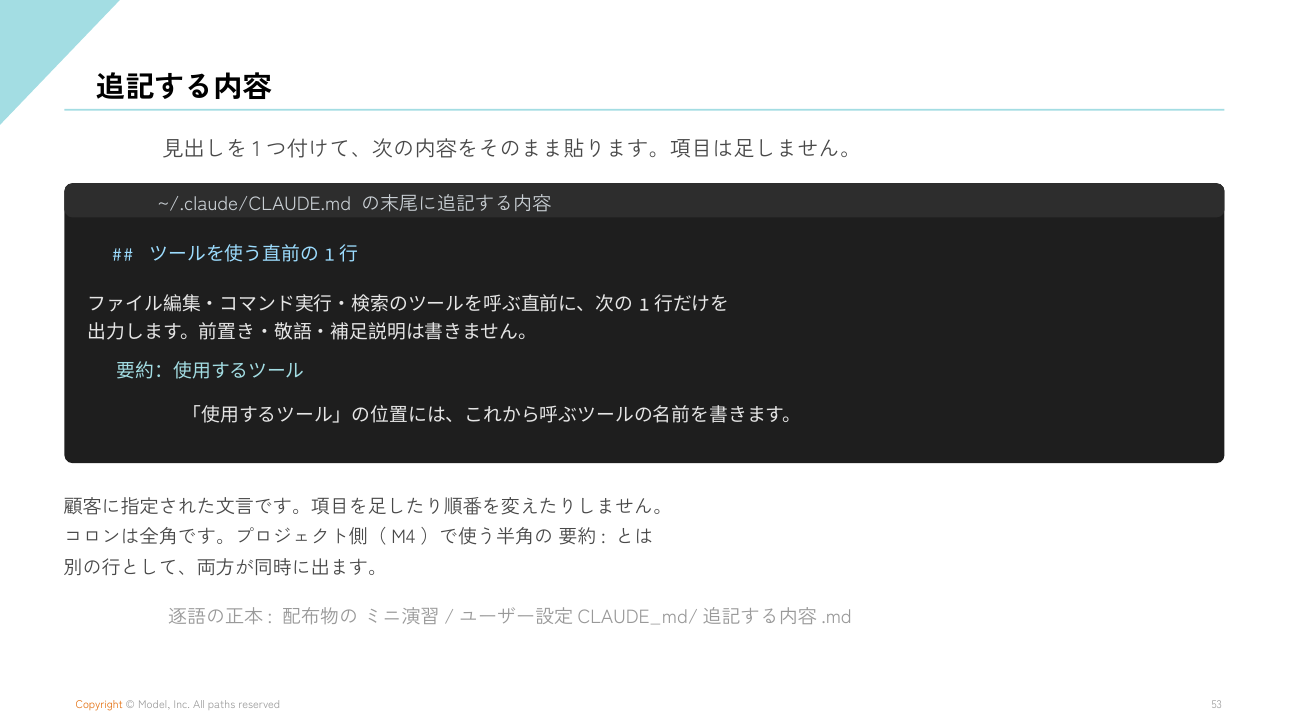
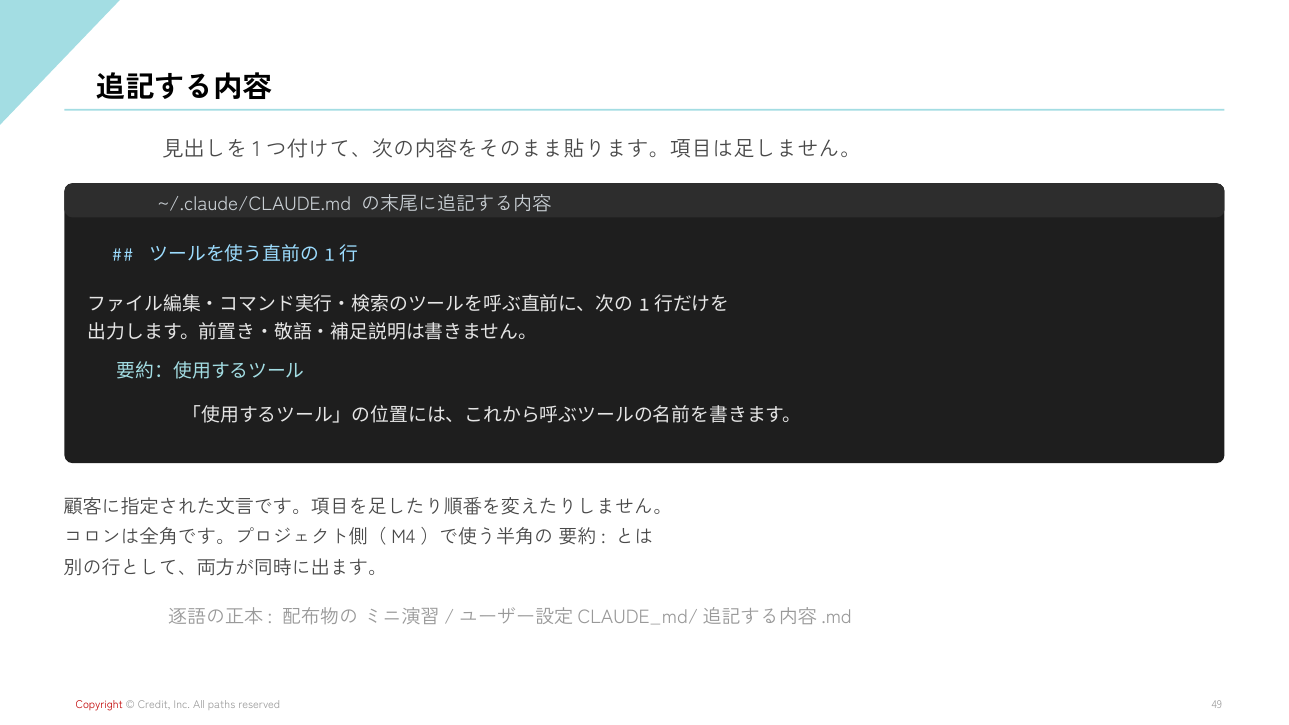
Copyright colour: orange -> red
Model: Model -> Credit
53: 53 -> 49
